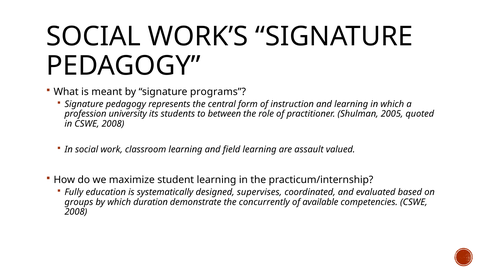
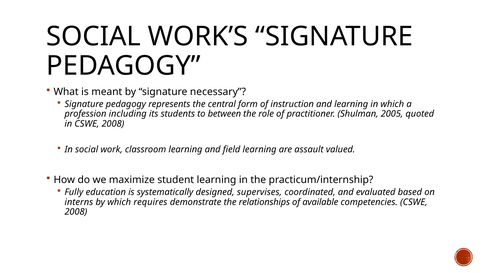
programs: programs -> necessary
university: university -> including
groups: groups -> interns
duration: duration -> requires
concurrently: concurrently -> relationships
